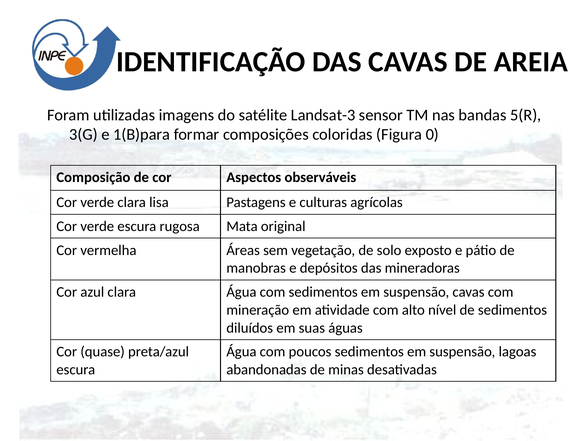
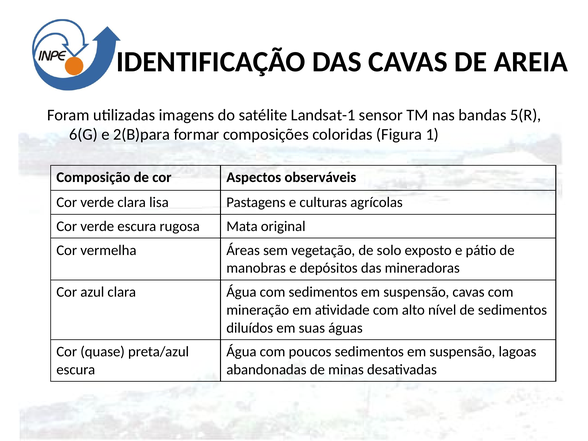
Landsat-3: Landsat-3 -> Landsat-1
3(G: 3(G -> 6(G
1(B)para: 1(B)para -> 2(B)para
0: 0 -> 1
